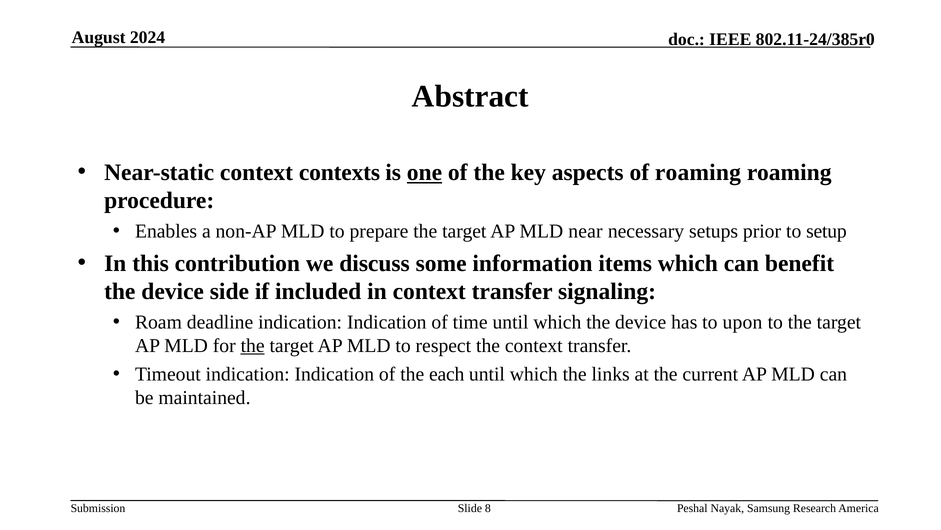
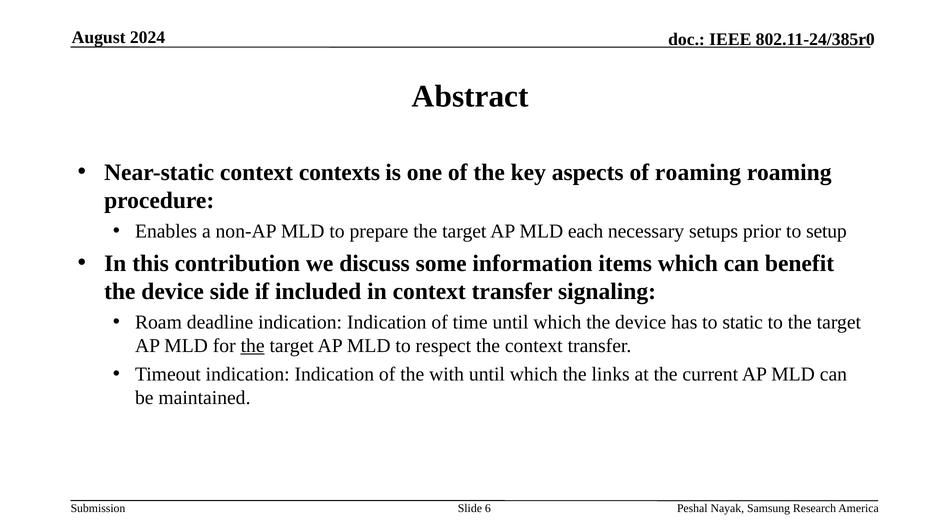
one underline: present -> none
near: near -> each
upon: upon -> static
each: each -> with
8: 8 -> 6
